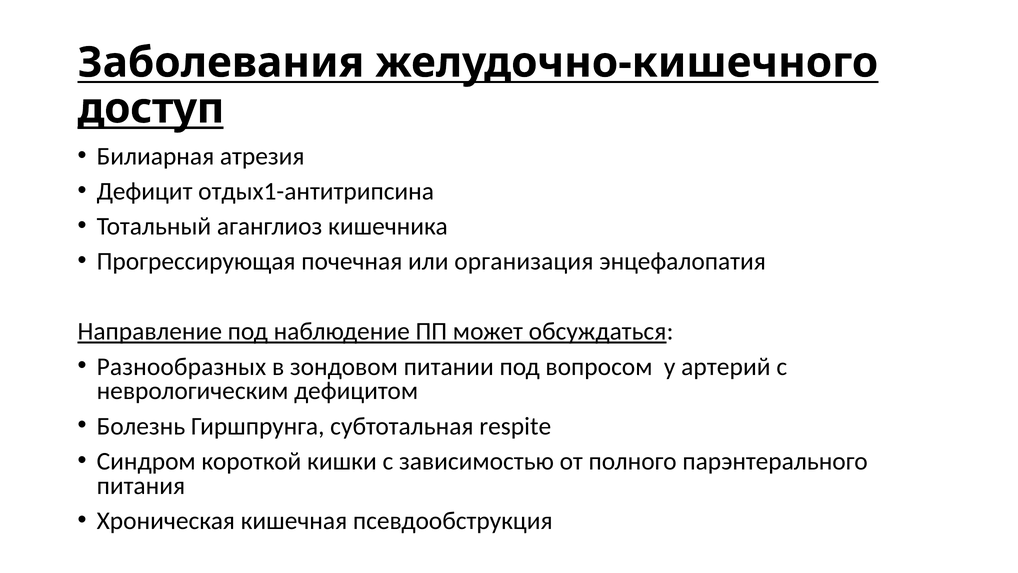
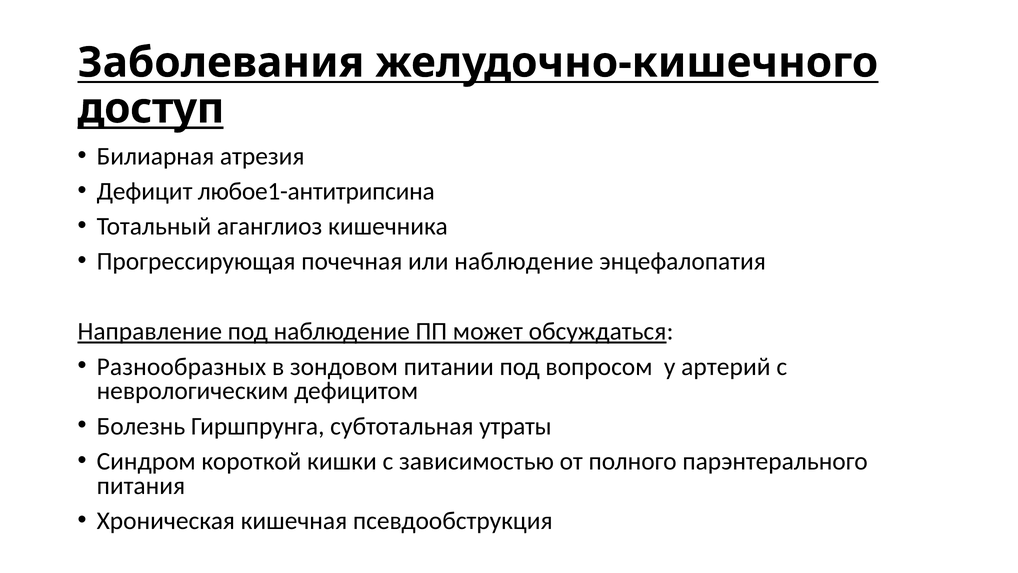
отдых1-антитрипсина: отдых1-антитрипсина -> любое1-антитрипсина
или организация: организация -> наблюдение
respite: respite -> утраты
